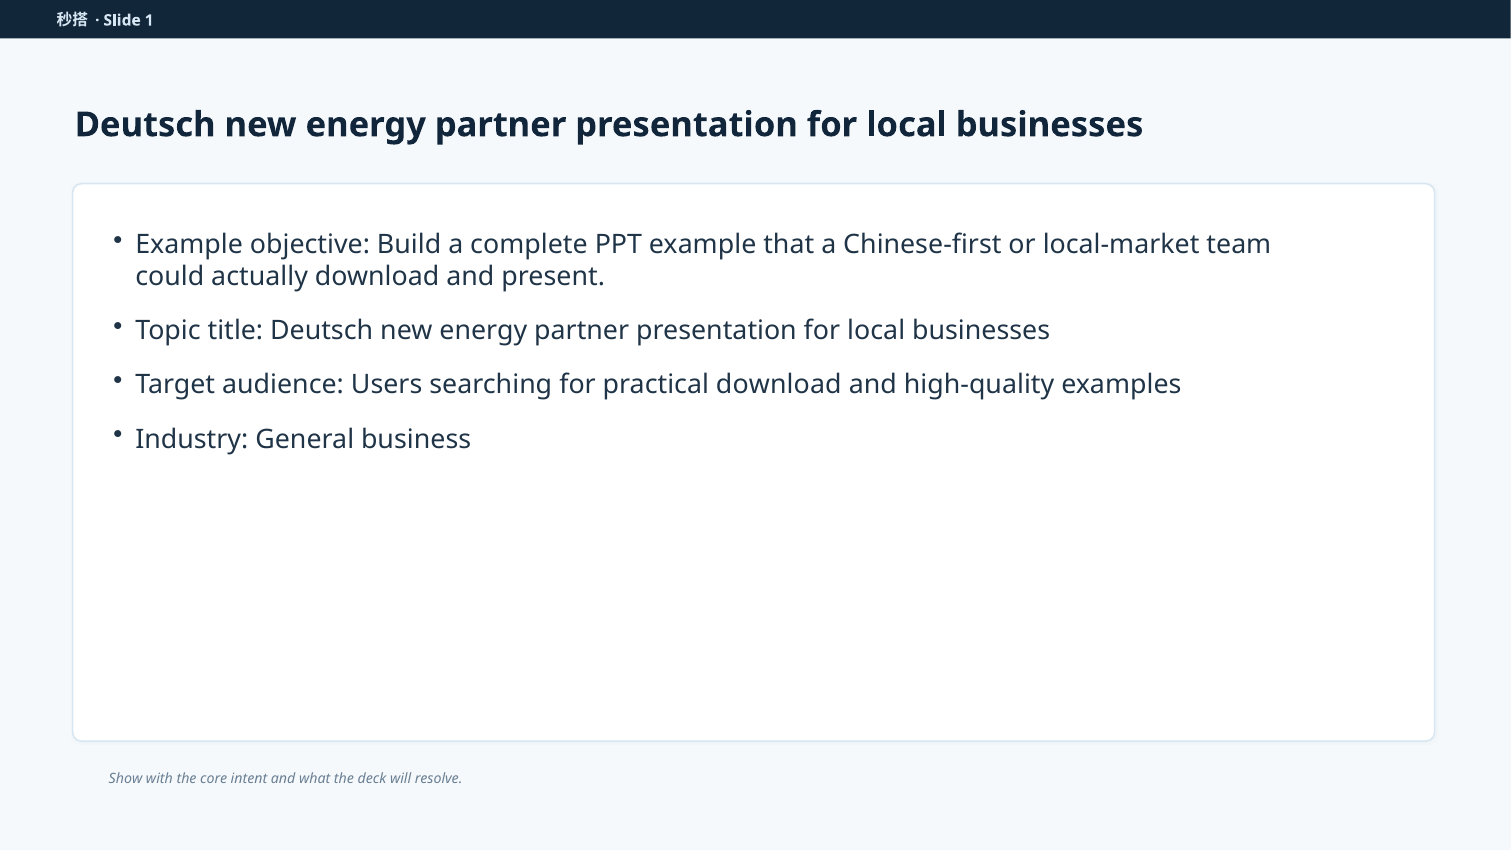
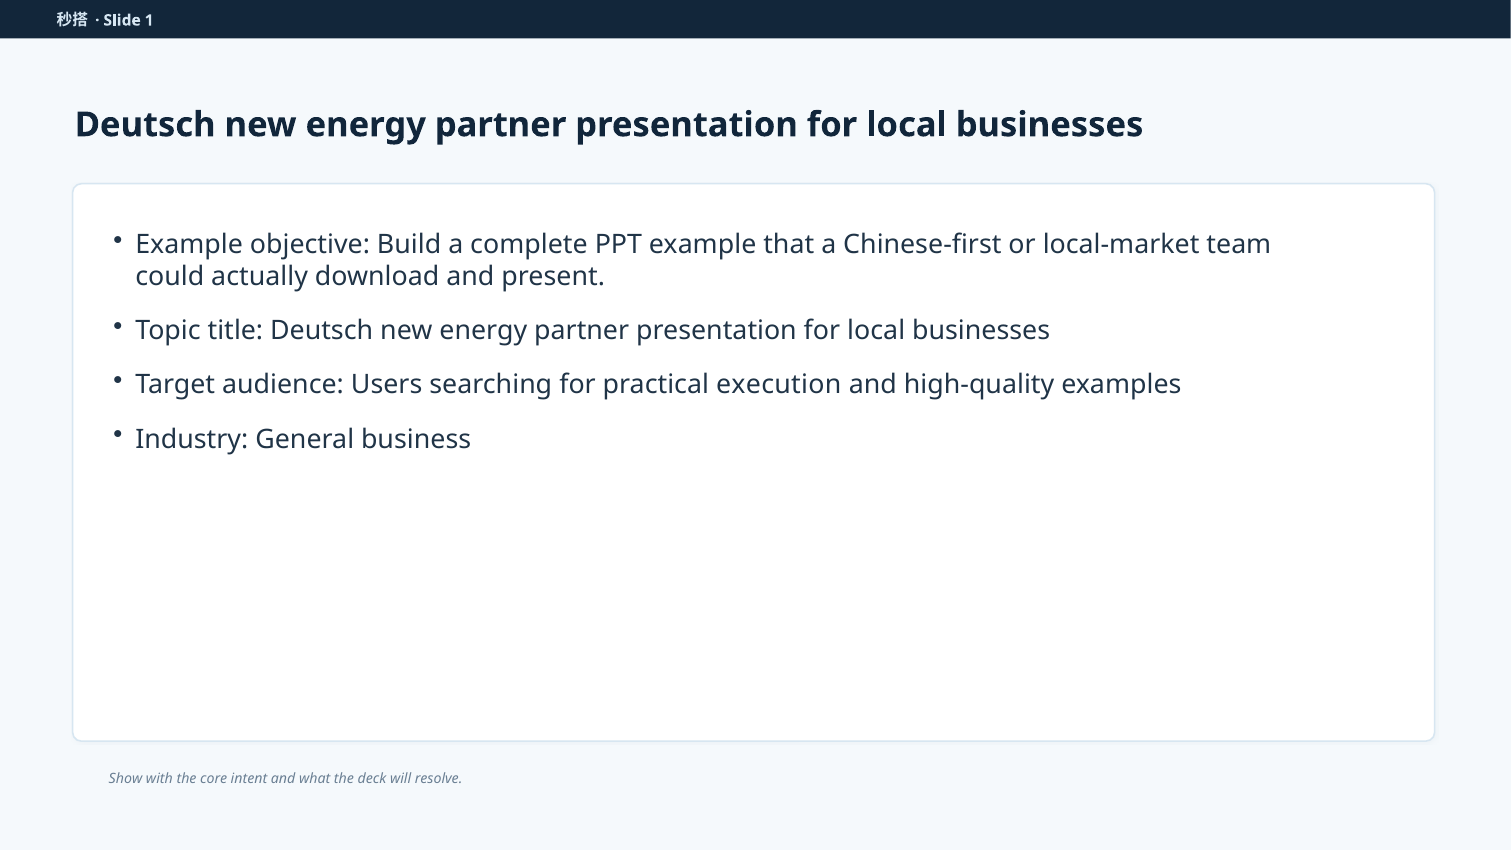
practical download: download -> execution
